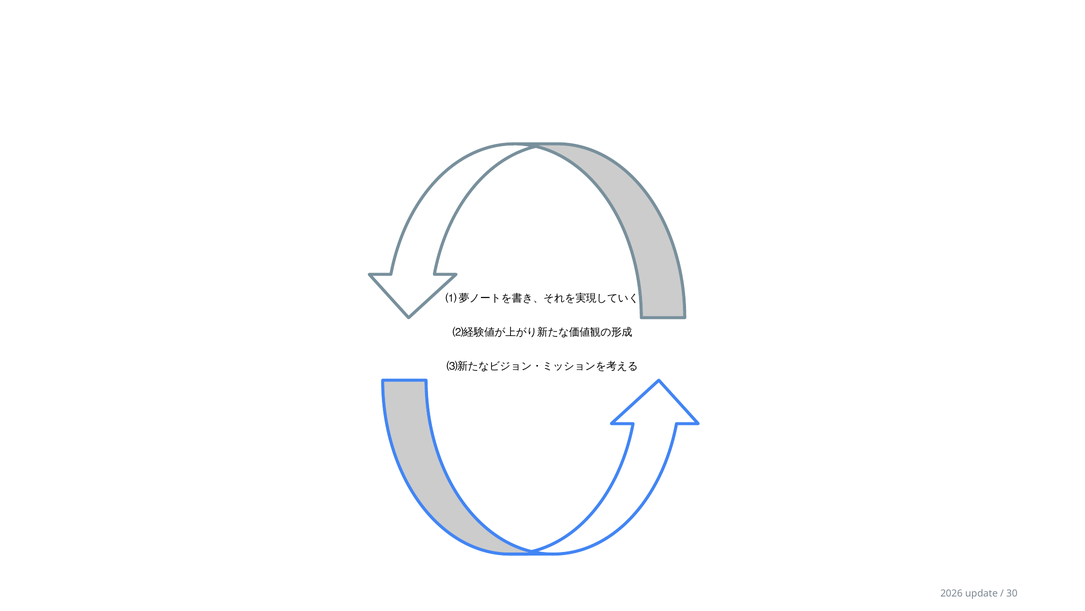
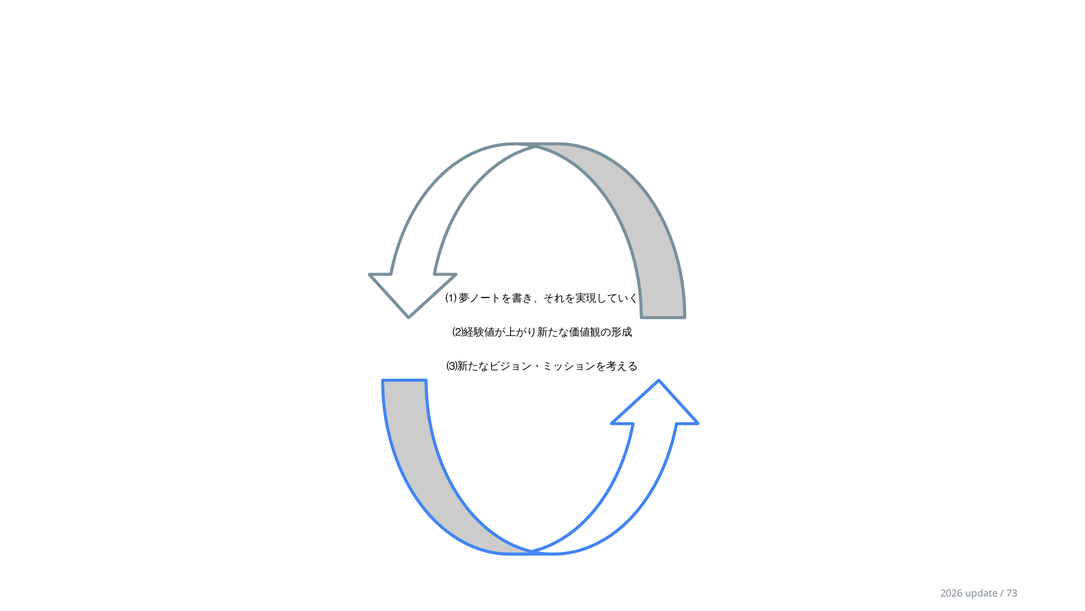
30: 30 -> 73
